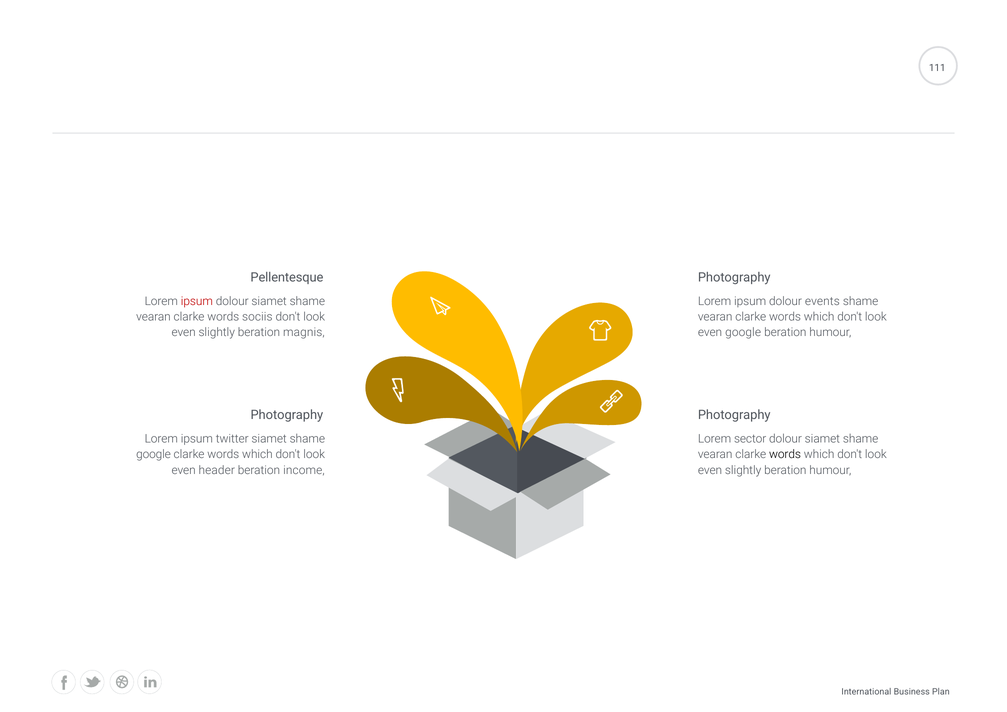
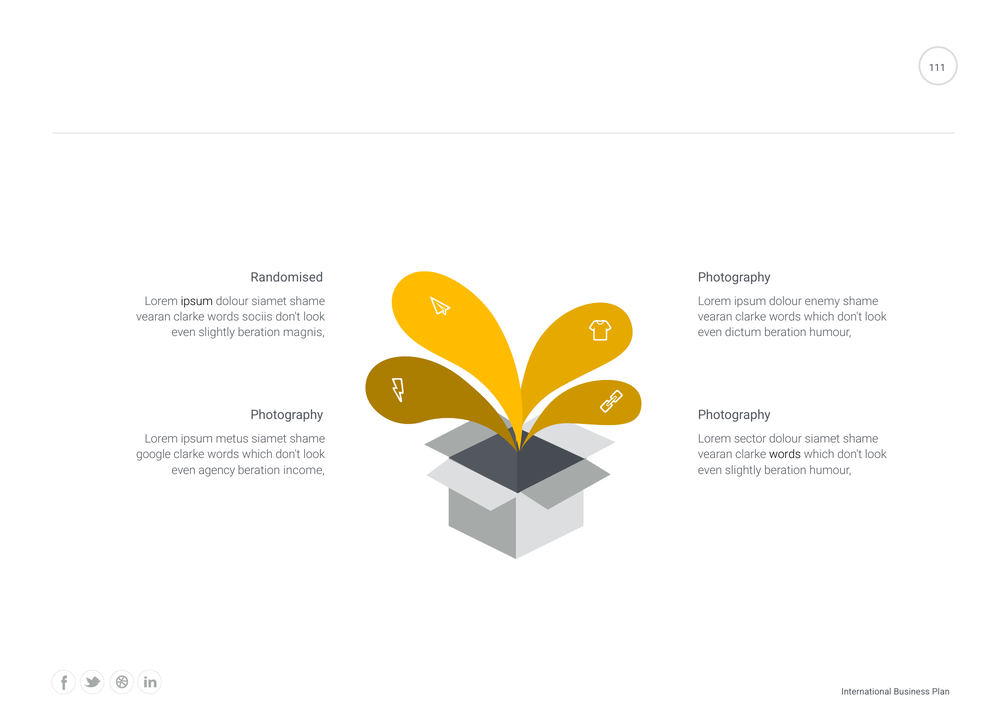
Pellentesque: Pellentesque -> Randomised
ipsum at (197, 301) colour: red -> black
events: events -> enemy
even google: google -> dictum
twitter: twitter -> metus
header: header -> agency
